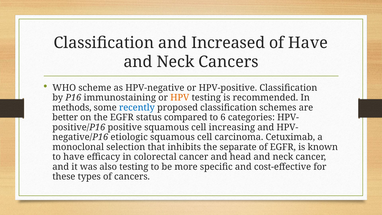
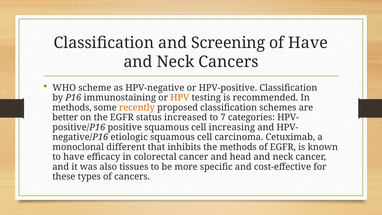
Increased: Increased -> Screening
recently colour: blue -> orange
compared: compared -> increased
6: 6 -> 7
selection: selection -> different
the separate: separate -> methods
also testing: testing -> tissues
